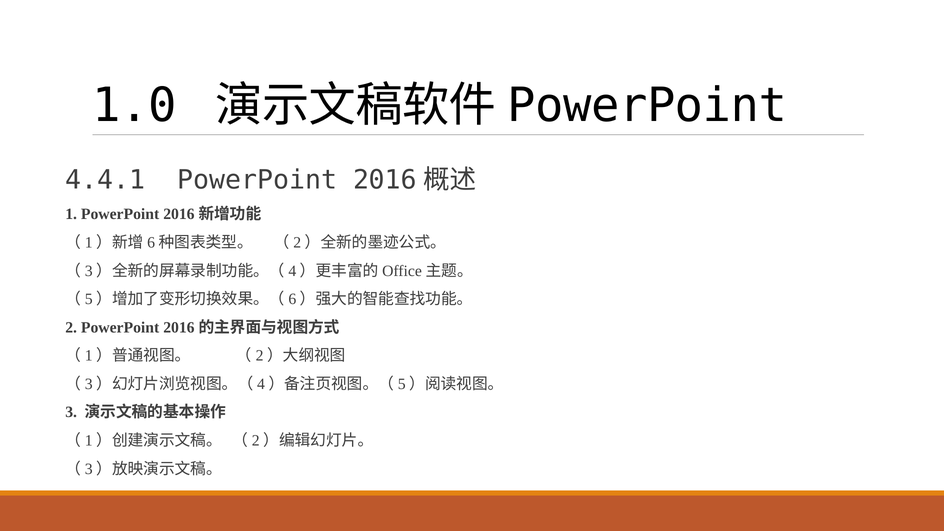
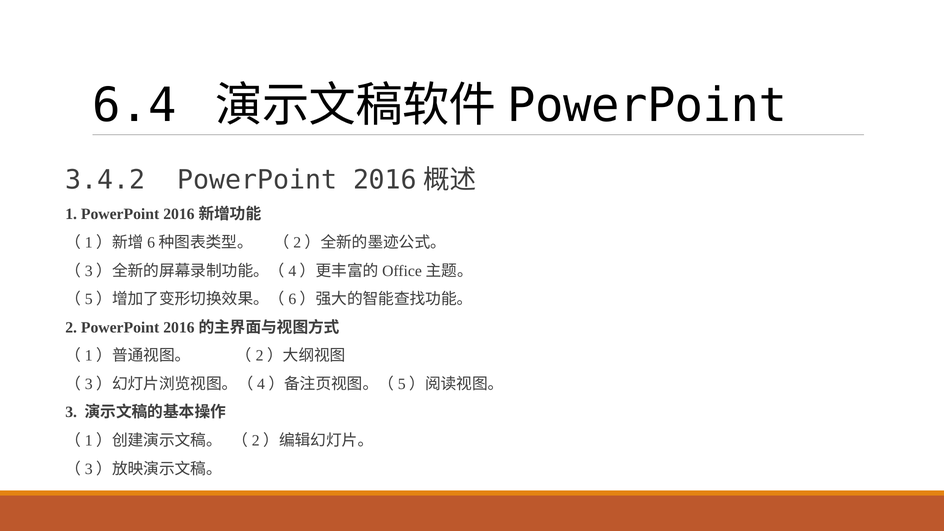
1.0: 1.0 -> 6.4
4.4.1: 4.4.1 -> 3.4.2
